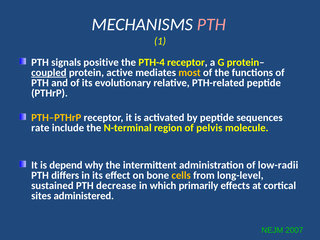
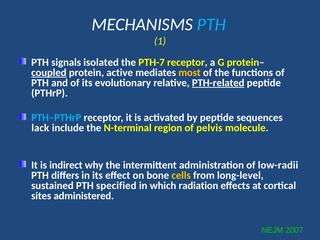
PTH at (211, 24) colour: pink -> light blue
positive: positive -> isolated
PTH-4: PTH-4 -> PTH-7
PTH-related underline: none -> present
PTH–PTHrP colour: yellow -> light blue
rate: rate -> lack
depend: depend -> indirect
decrease: decrease -> specified
primarily: primarily -> radiation
